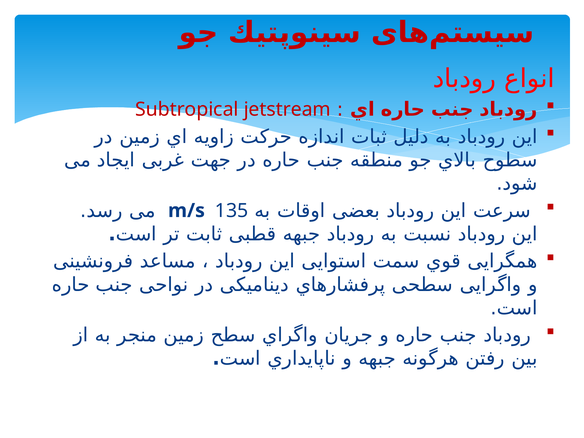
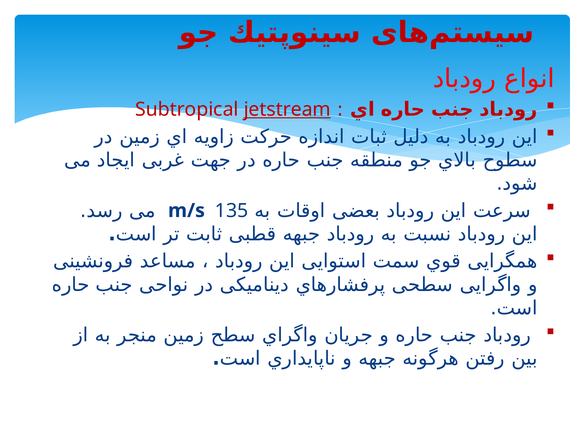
jetstream underline: none -> present
